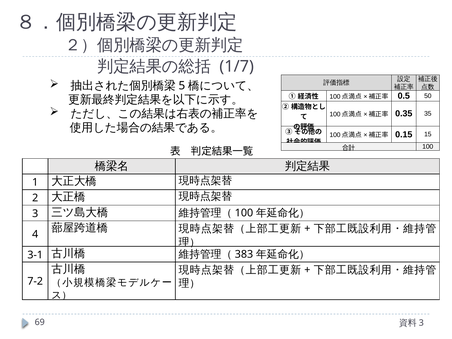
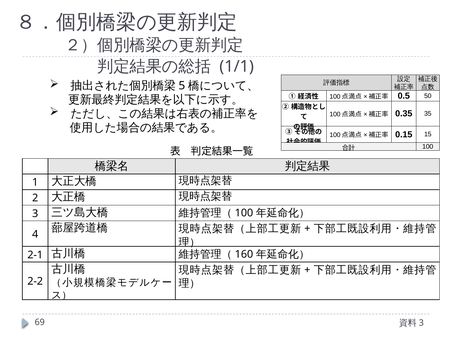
1/7: 1/7 -> 1/1
3-1: 3-1 -> 2-1
383: 383 -> 160
7-2: 7-2 -> 2-2
